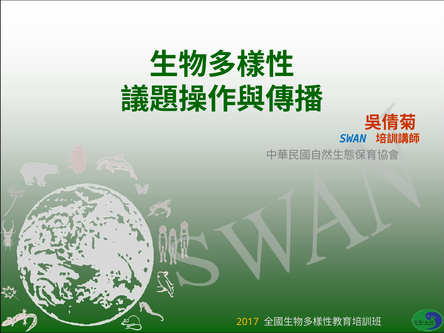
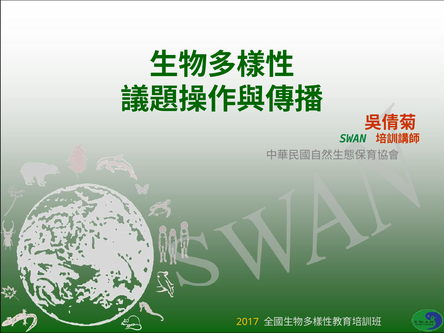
SWAN colour: blue -> green
